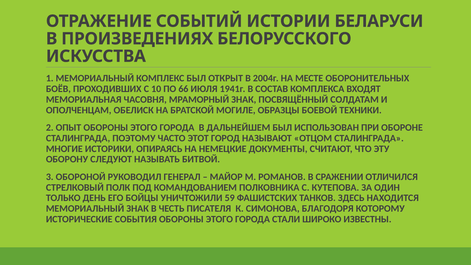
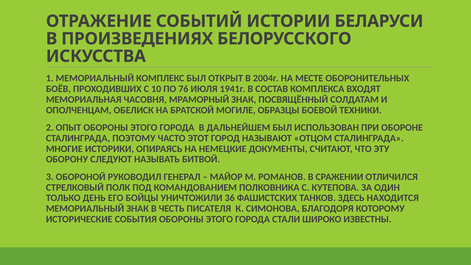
66: 66 -> 76
59: 59 -> 36
